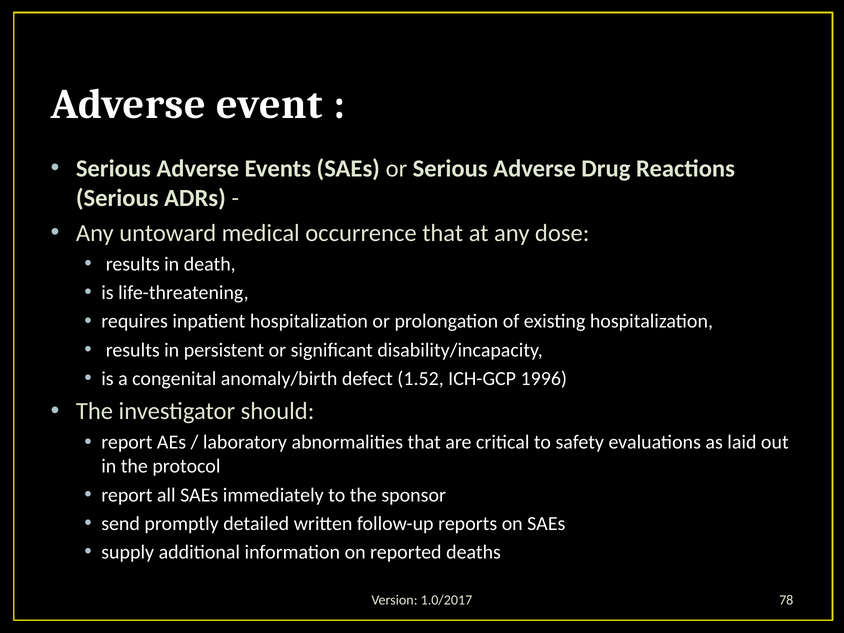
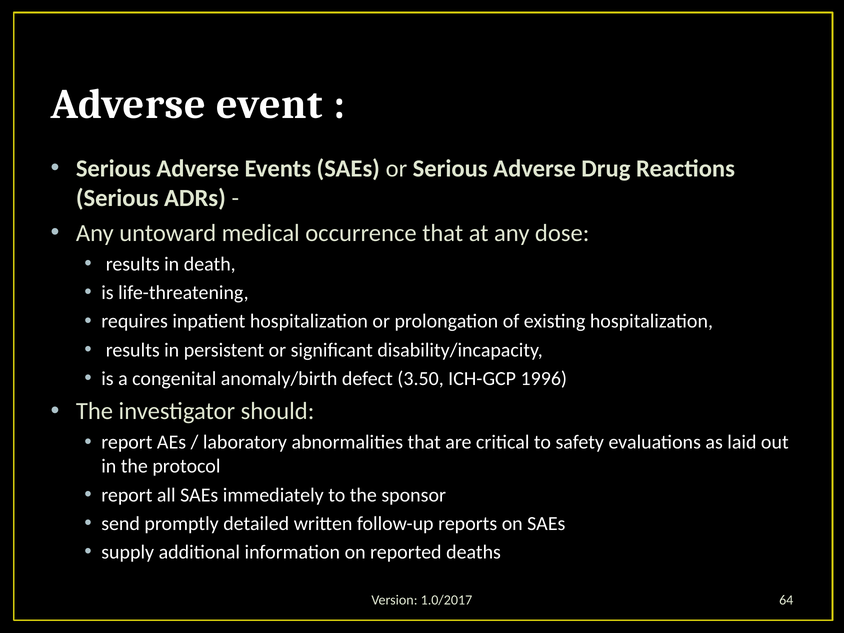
1.52: 1.52 -> 3.50
78: 78 -> 64
